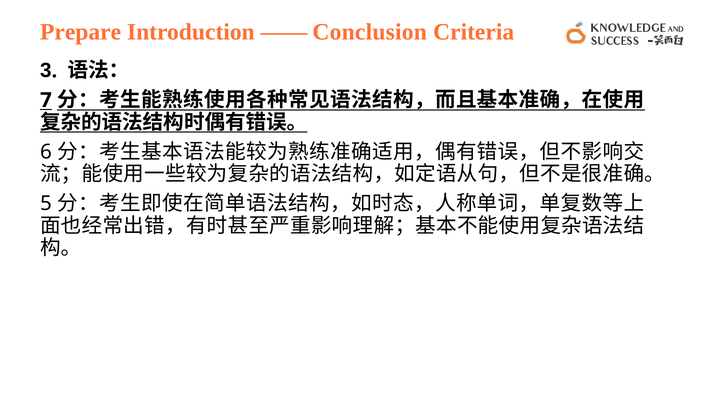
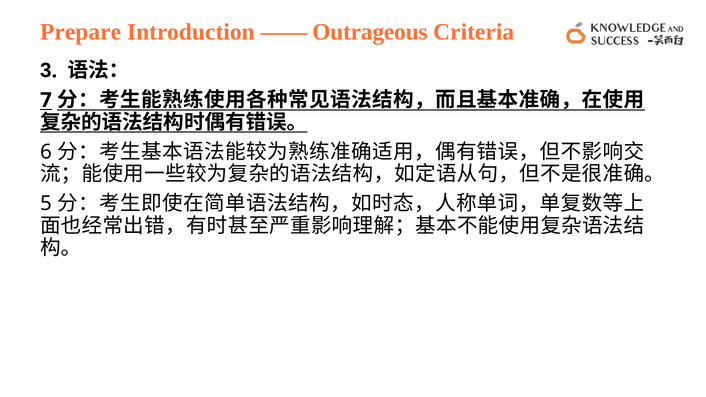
Conclusion: Conclusion -> Outrageous
